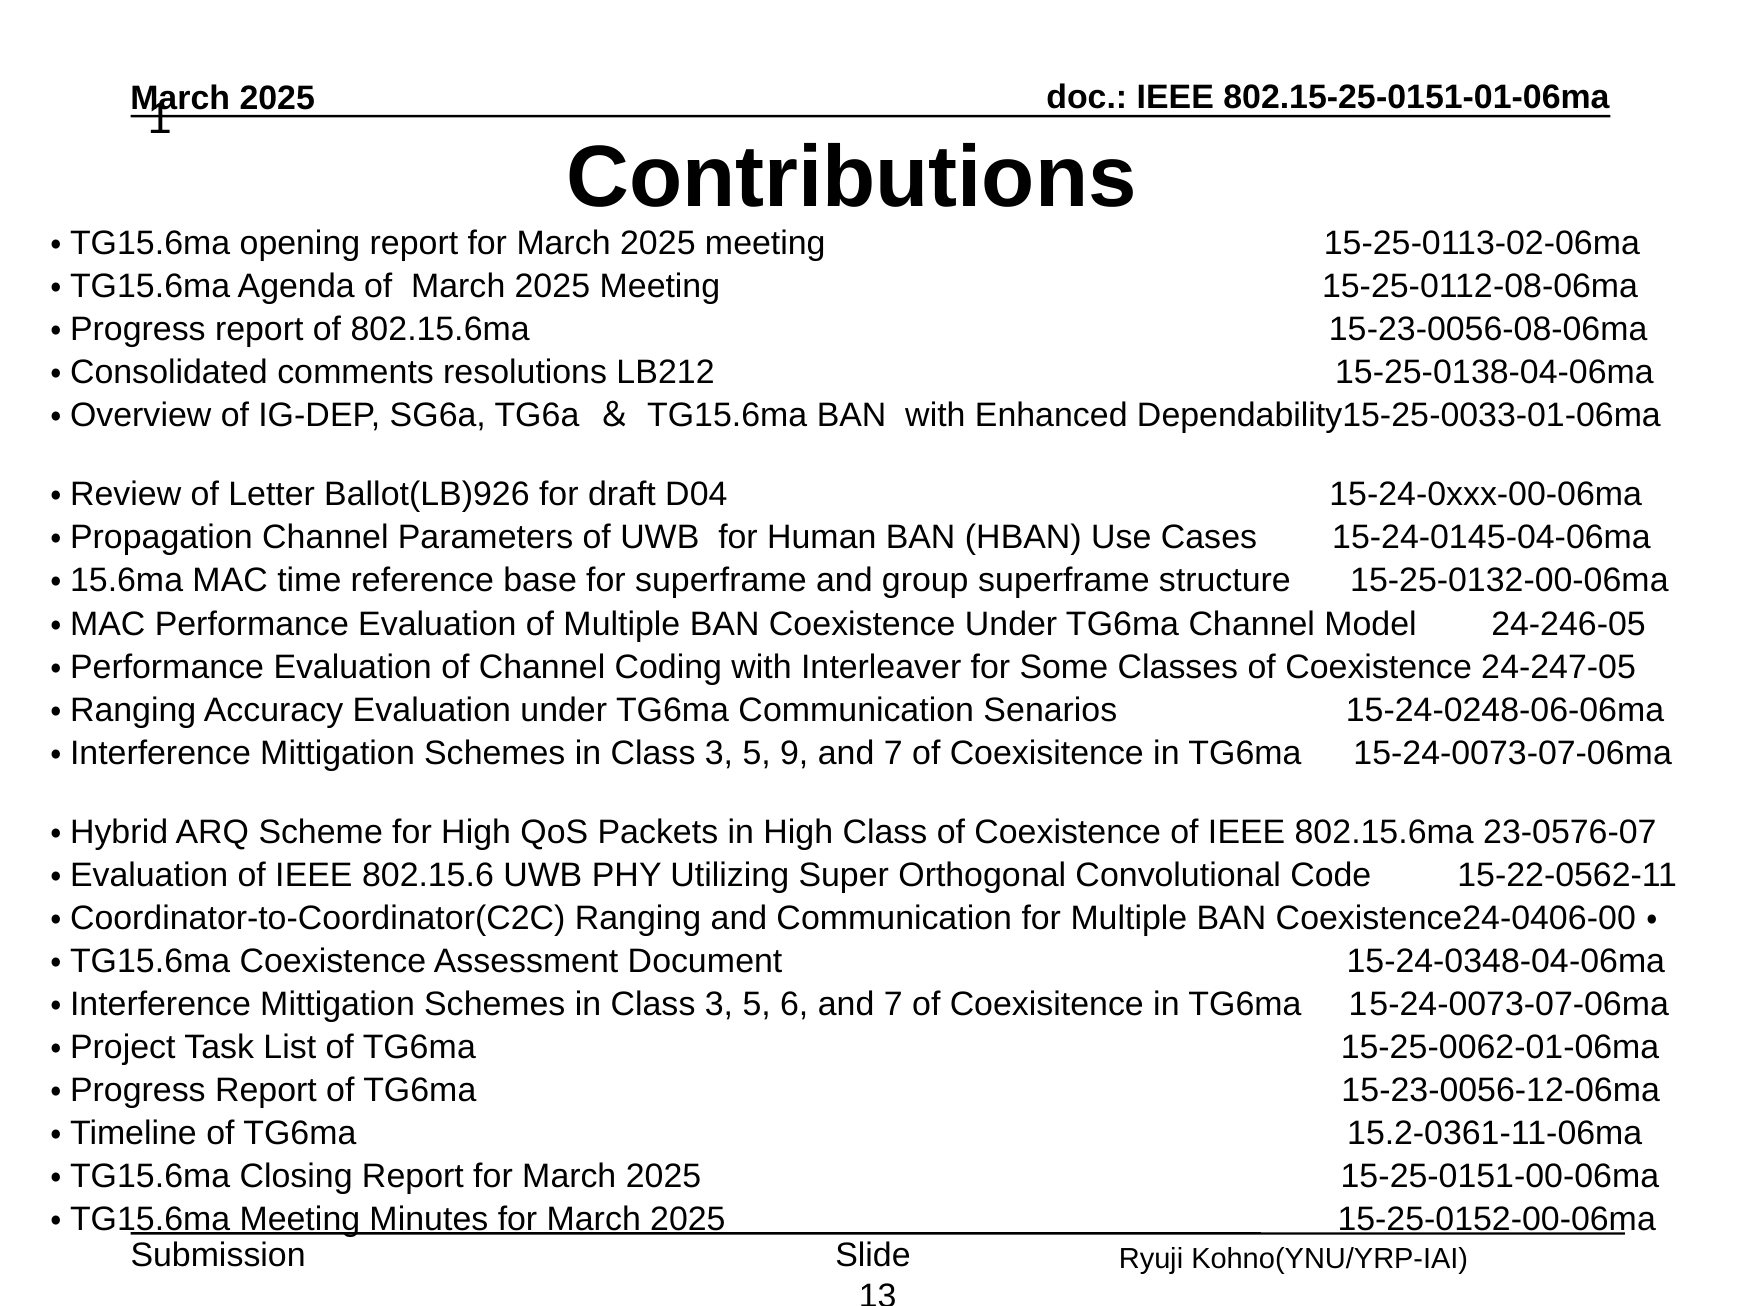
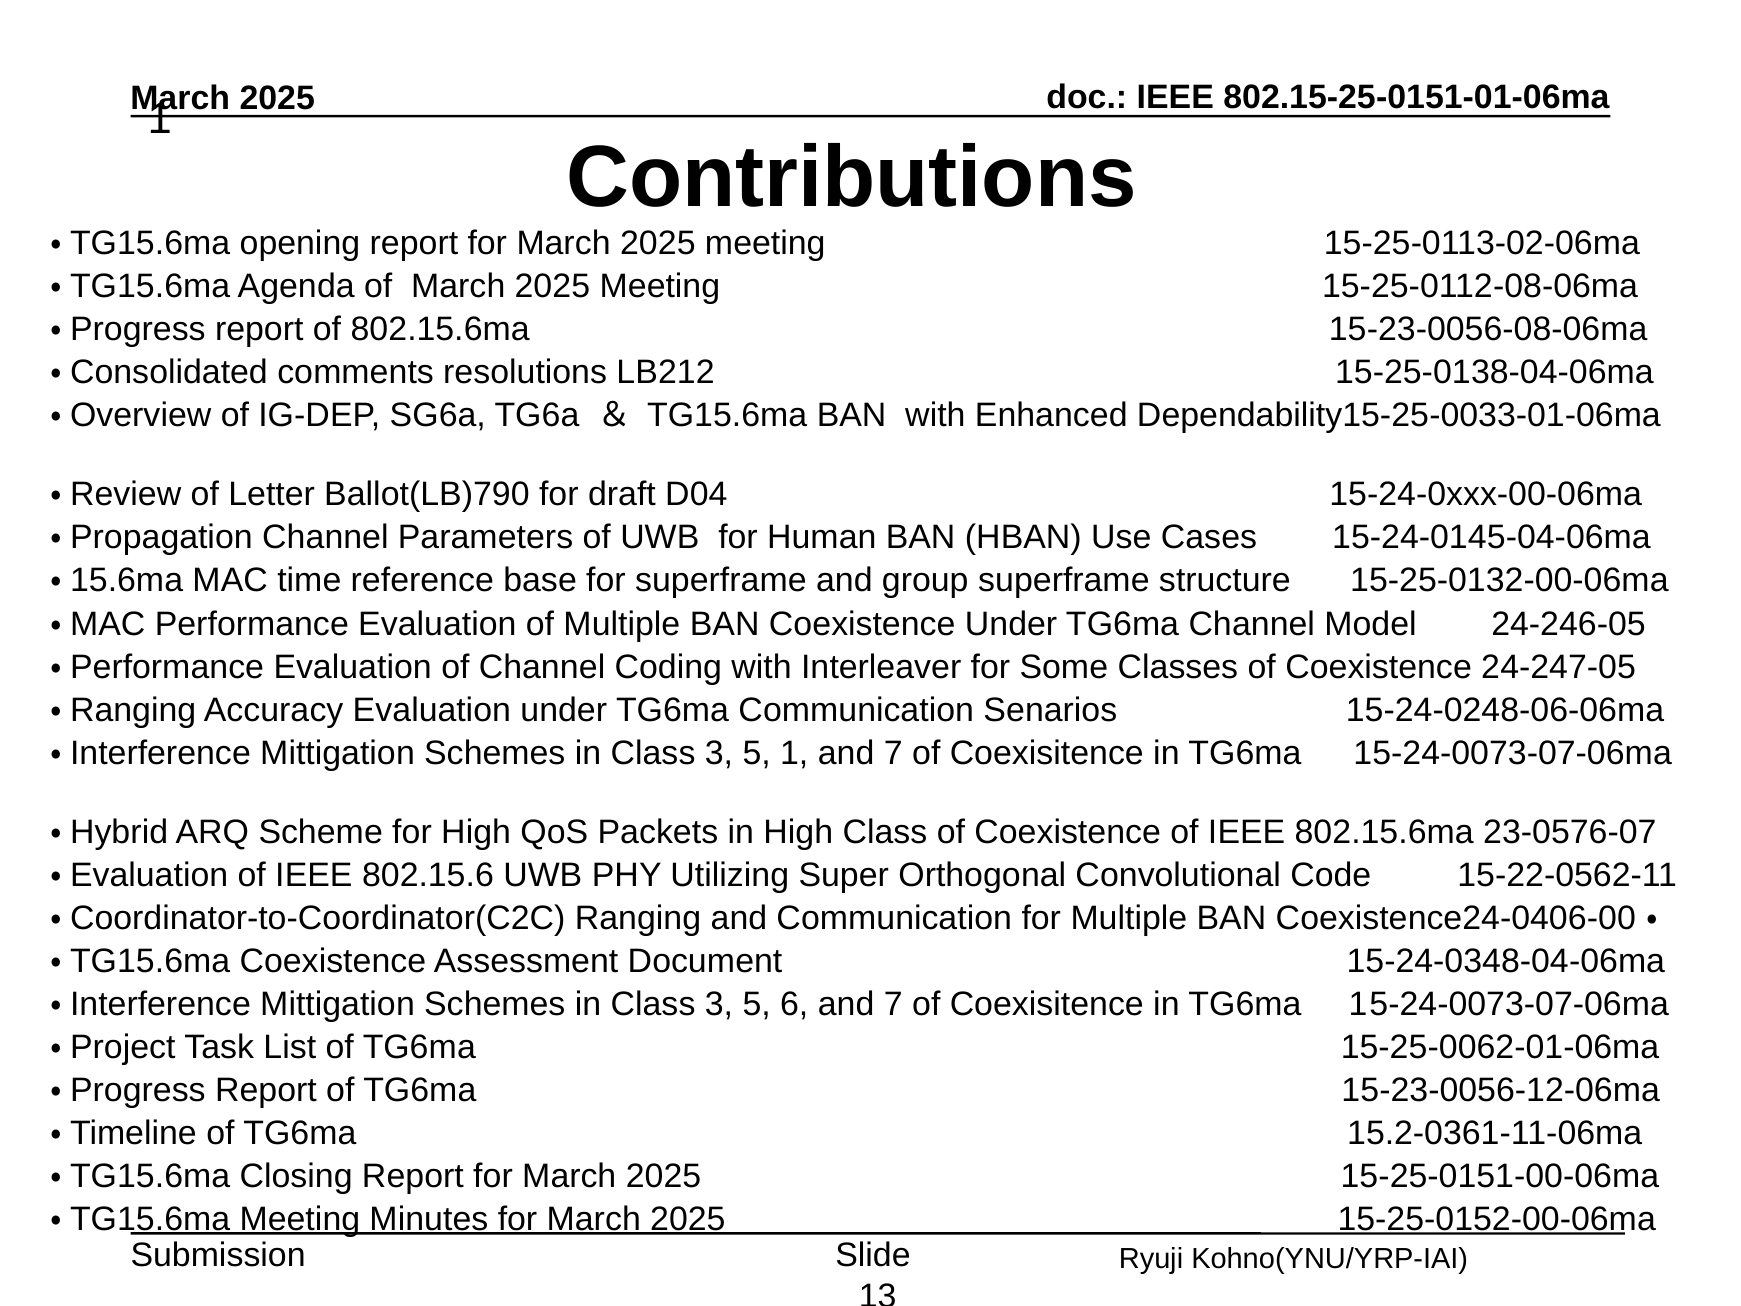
Ballot(LB)926: Ballot(LB)926 -> Ballot(LB)790
5 9: 9 -> 1
